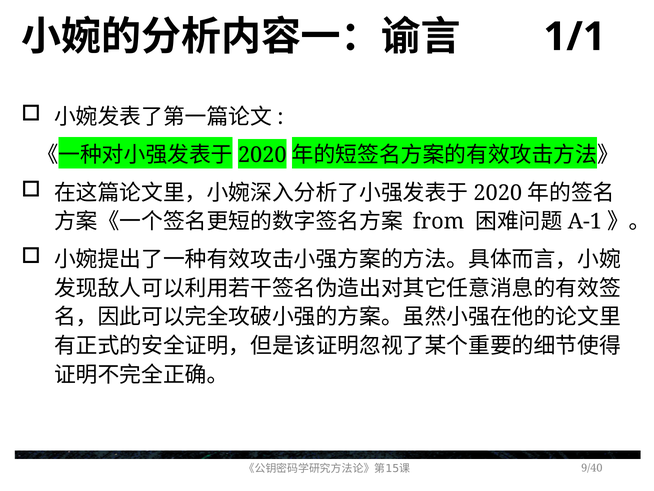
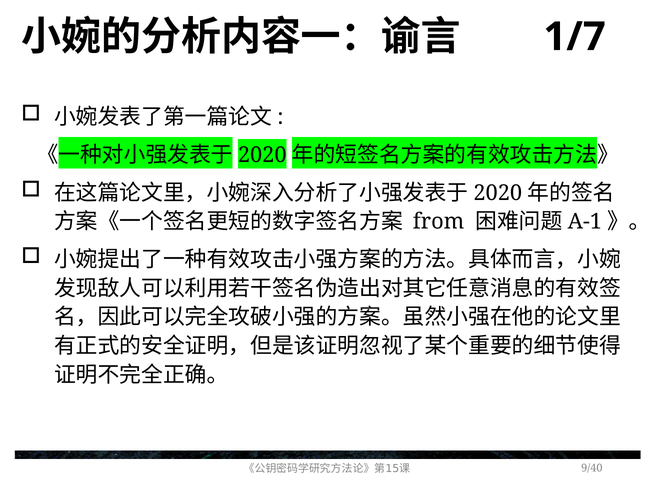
1/1: 1/1 -> 1/7
